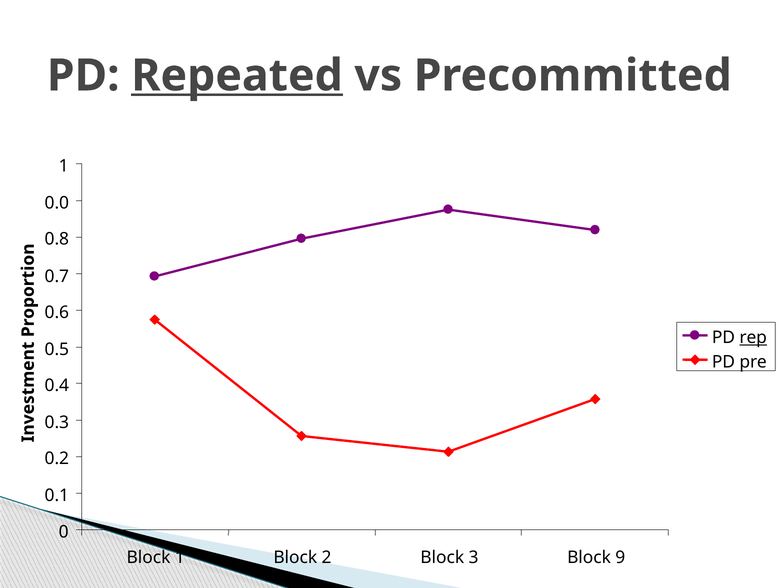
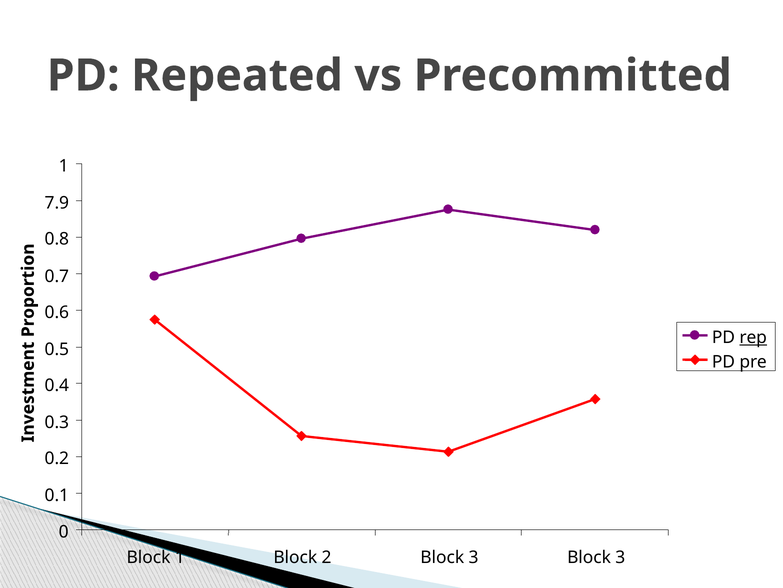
Repeated underline: present -> none
0.0: 0.0 -> 7.9
3 Block 9: 9 -> 3
